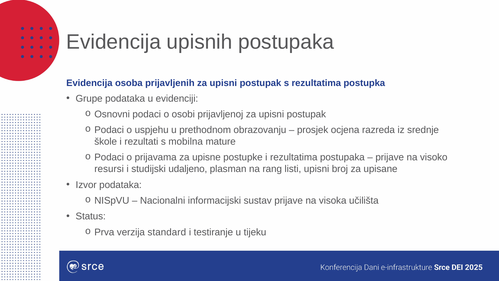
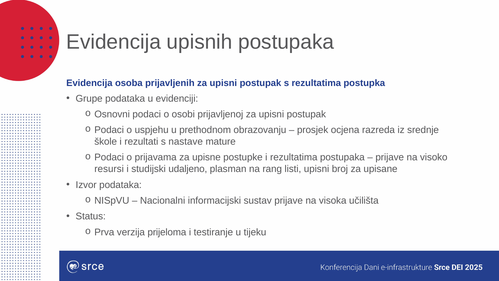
mobilna: mobilna -> nastave
standard: standard -> prijeloma
